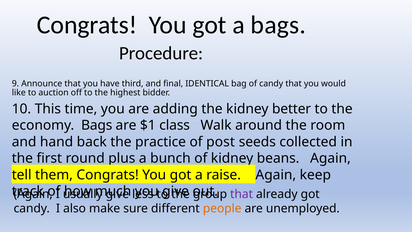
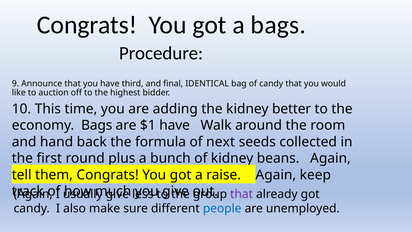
$1 class: class -> have
practice: practice -> formula
post: post -> next
people colour: orange -> blue
